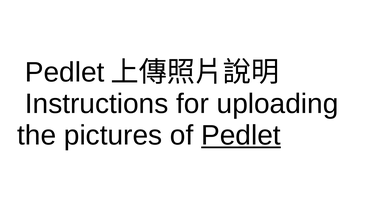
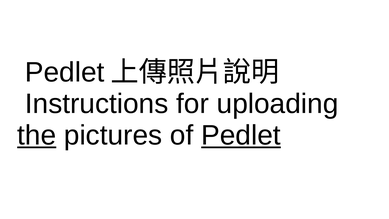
the underline: none -> present
